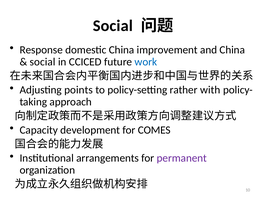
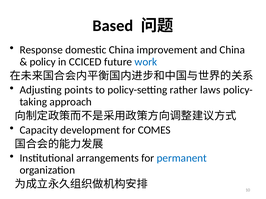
Social at (113, 26): Social -> Based
social at (43, 62): social -> policy
with: with -> laws
permanent colour: purple -> blue
